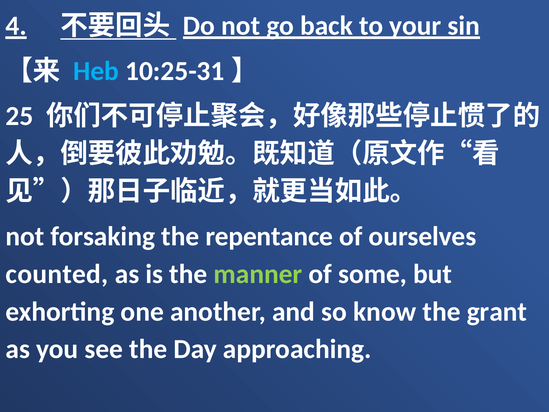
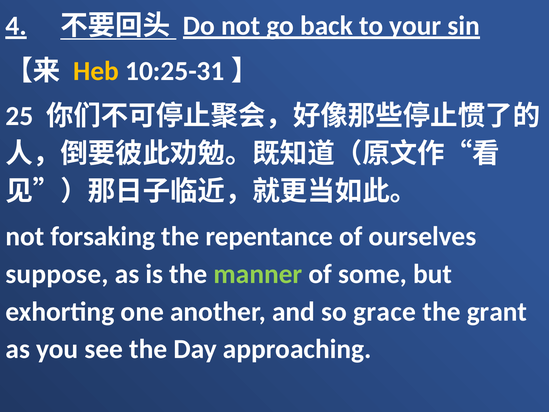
Heb colour: light blue -> yellow
counted: counted -> suppose
know: know -> grace
